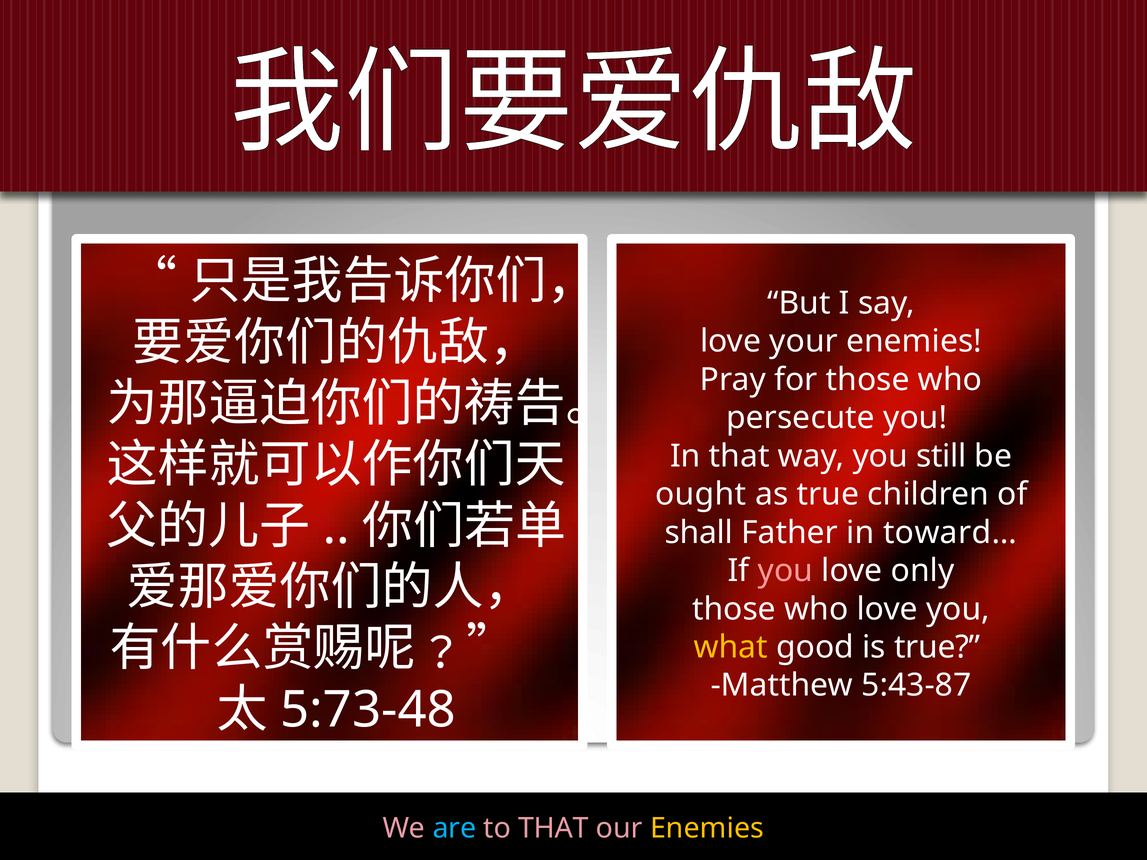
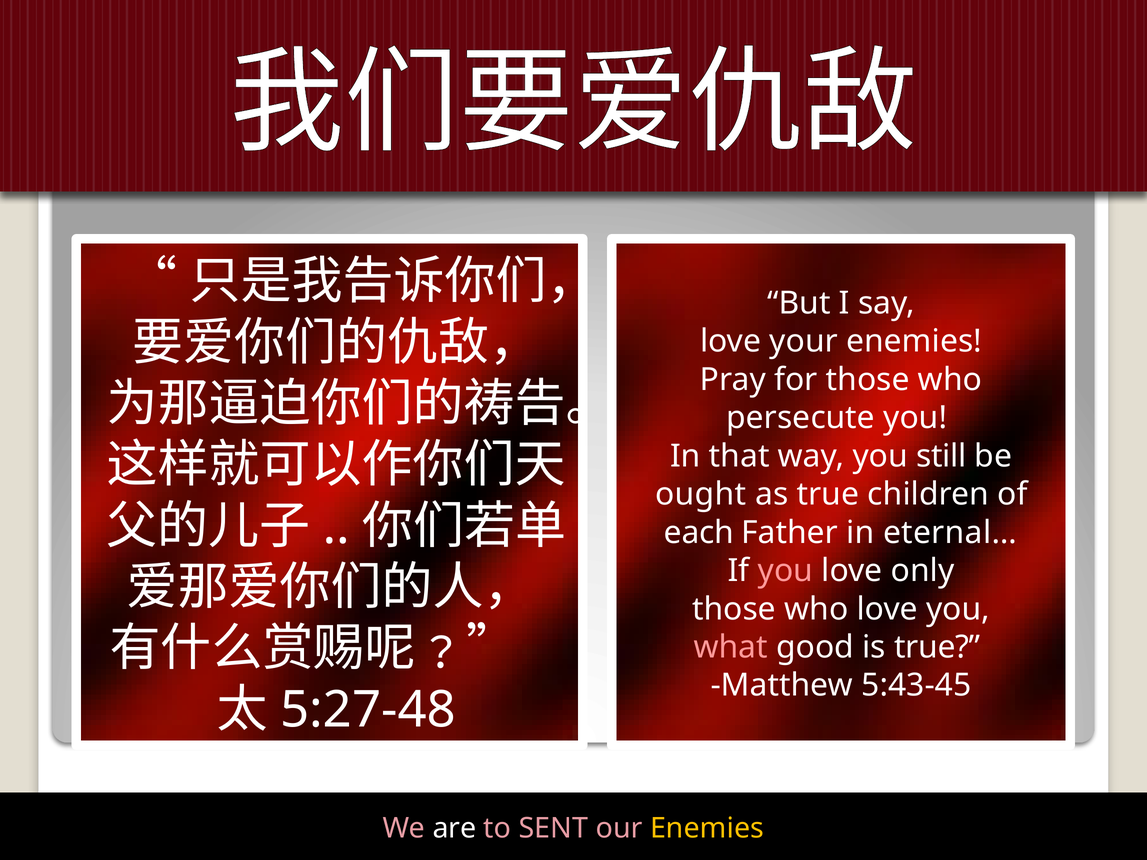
shall: shall -> each
toward…: toward… -> eternal…
what colour: yellow -> pink
5:43-87: 5:43-87 -> 5:43-45
5:73-48: 5:73-48 -> 5:27-48
are colour: light blue -> white
to THAT: THAT -> SENT
